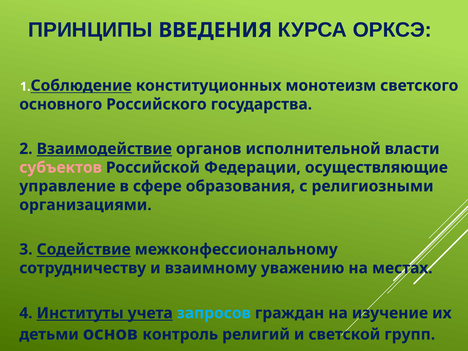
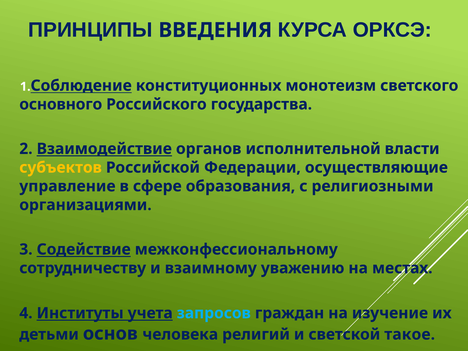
субъектов colour: pink -> yellow
контроль: контроль -> человека
групп: групп -> такое
